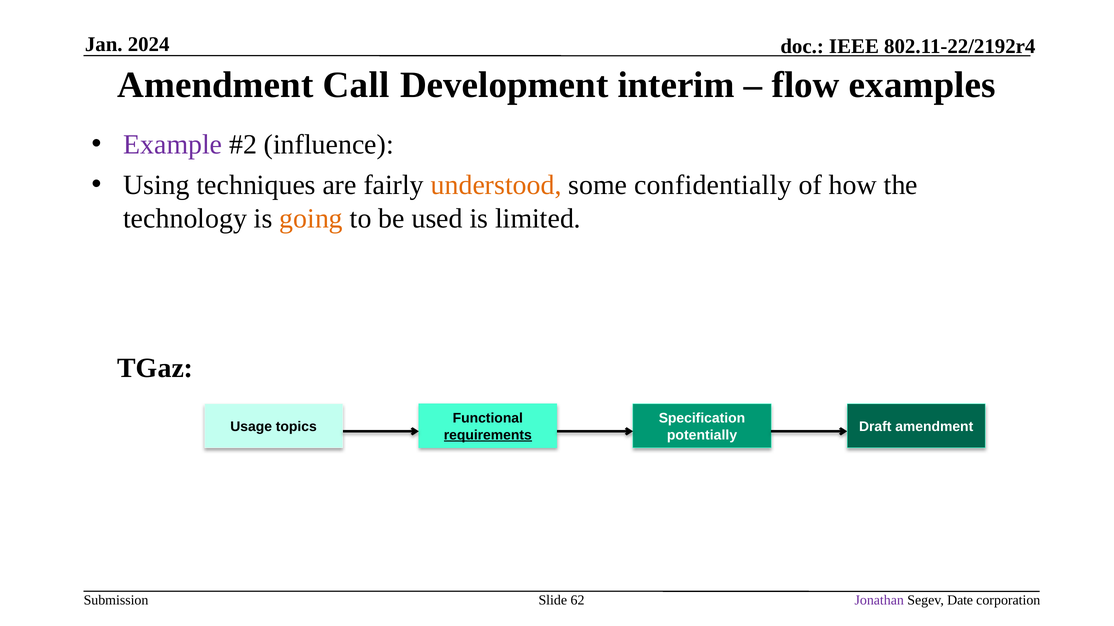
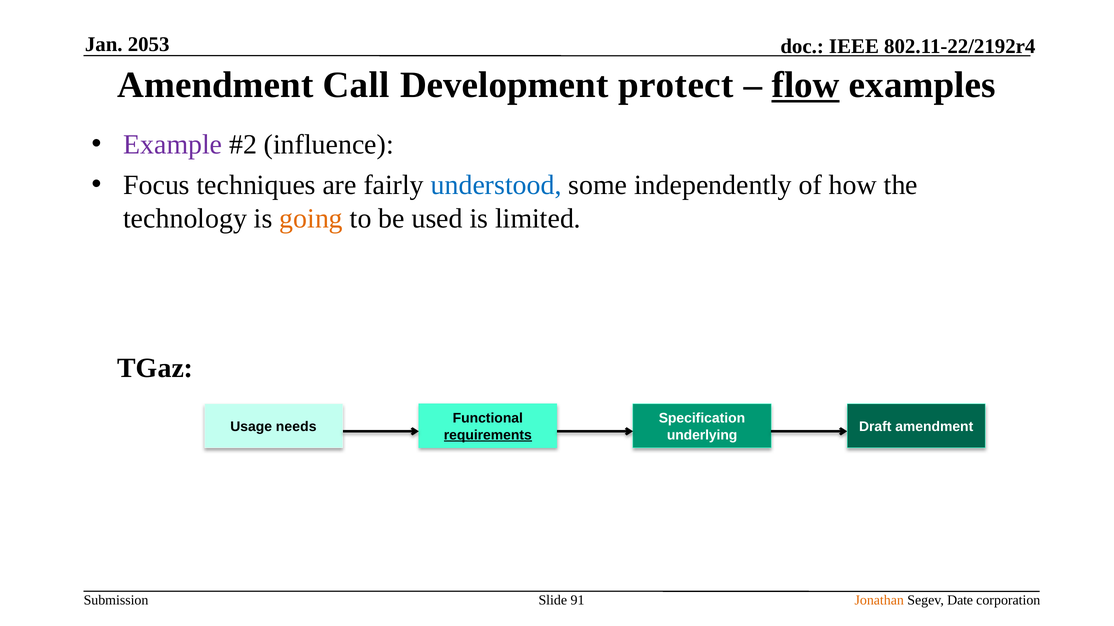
2024: 2024 -> 2053
interim: interim -> protect
flow underline: none -> present
Using: Using -> Focus
understood colour: orange -> blue
confidentially: confidentially -> independently
topics: topics -> needs
potentially: potentially -> underlying
62: 62 -> 91
Jonathan colour: purple -> orange
